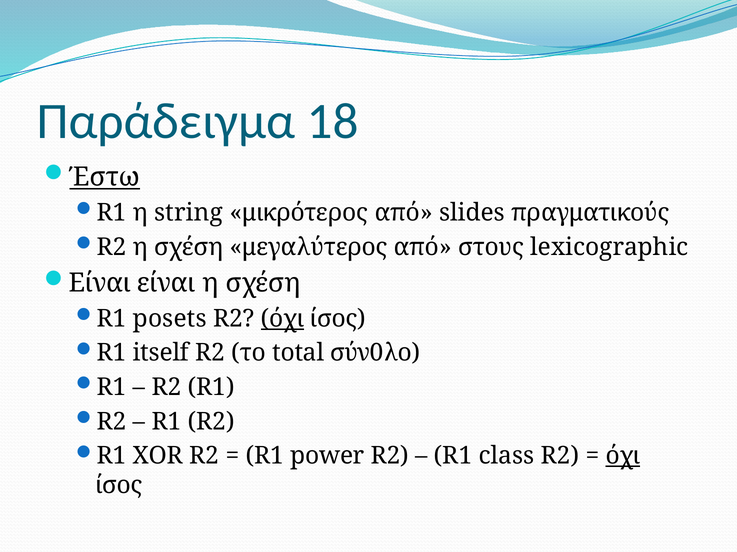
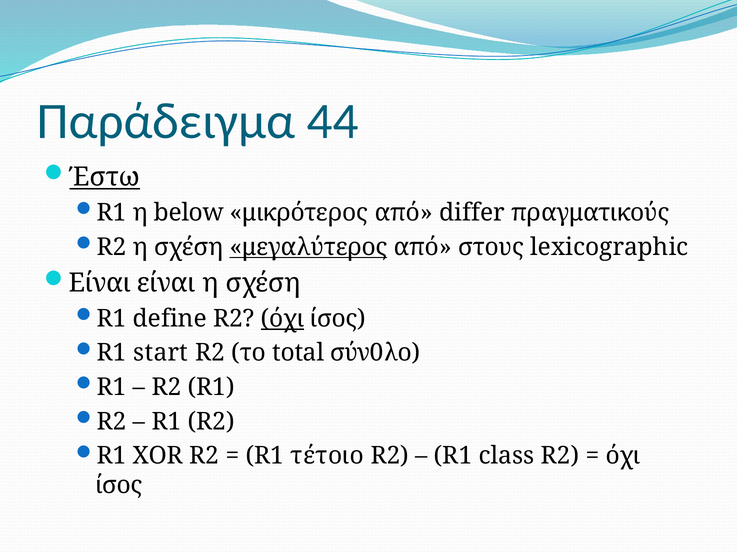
18: 18 -> 44
string: string -> below
slides: slides -> differ
μεγαλύτερος underline: none -> present
posets: posets -> define
itself: itself -> start
power: power -> τέτοιο
όχι at (623, 456) underline: present -> none
